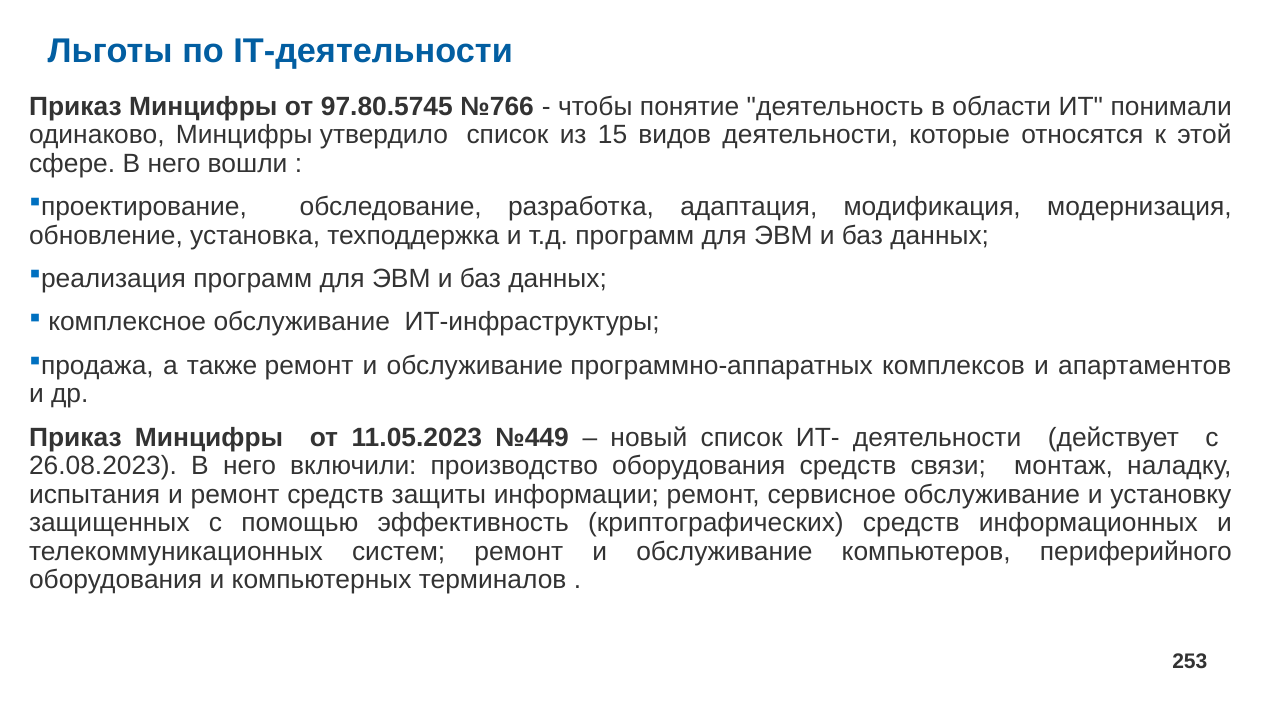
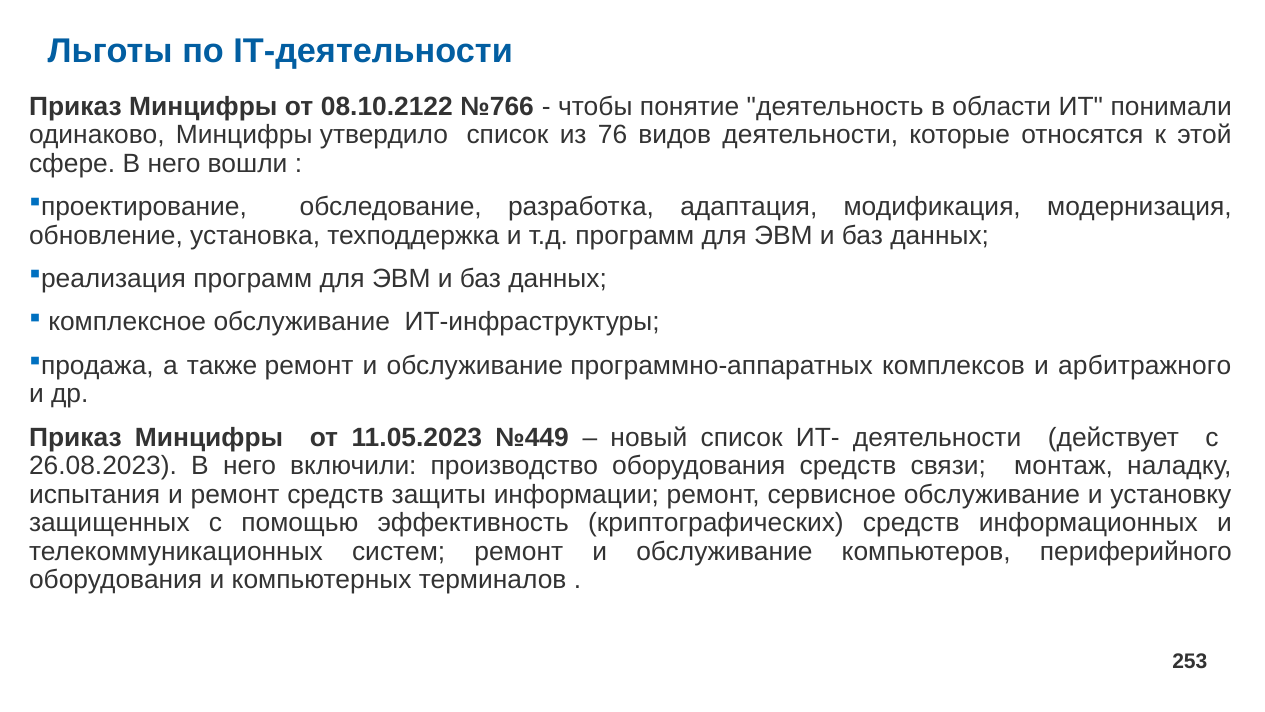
97.80.5745: 97.80.5745 -> 08.10.2122
15: 15 -> 76
апартаментов: апартаментов -> арбитражного
